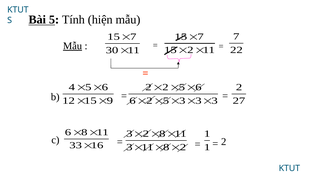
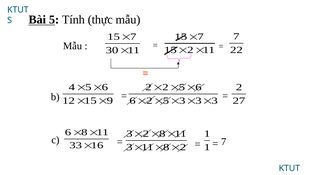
hiện: hiện -> thực
Mẫu at (73, 46) underline: present -> none
2 at (224, 142): 2 -> 7
